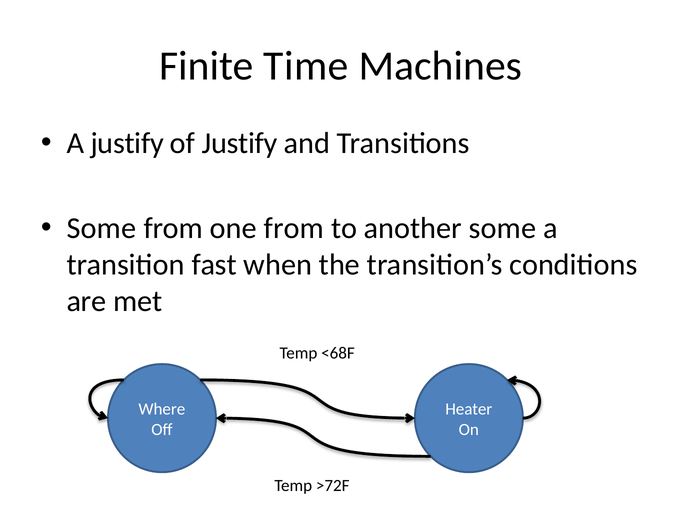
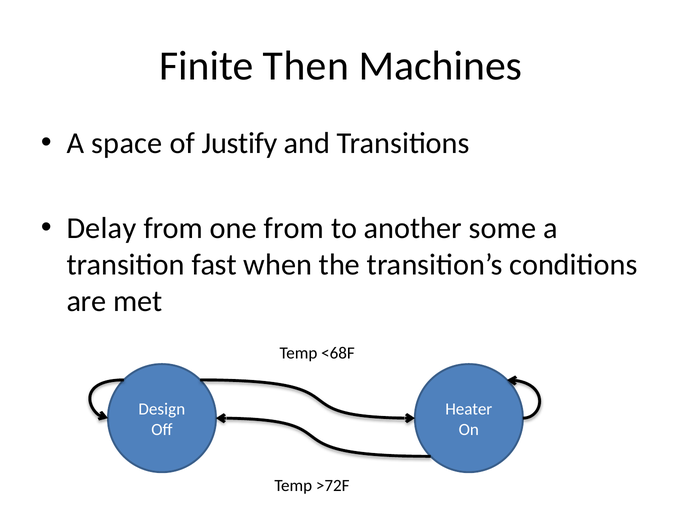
Time: Time -> Then
A justify: justify -> space
Some at (101, 228): Some -> Delay
Where: Where -> Design
